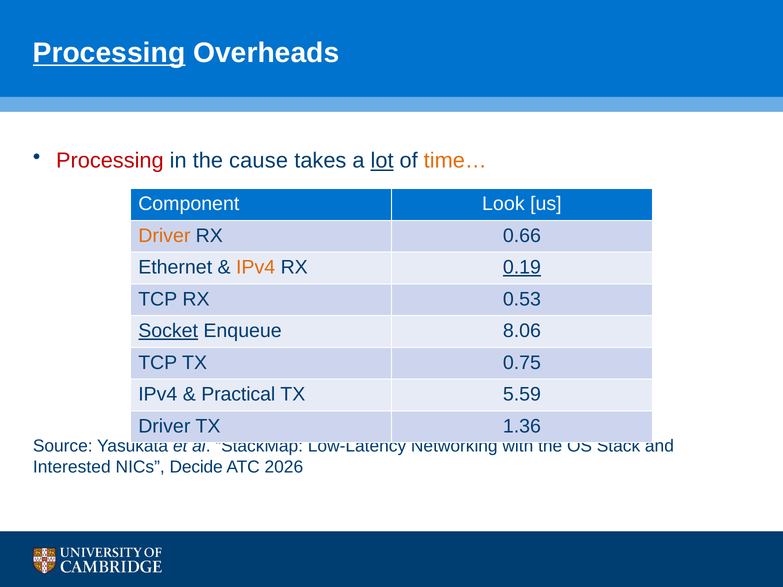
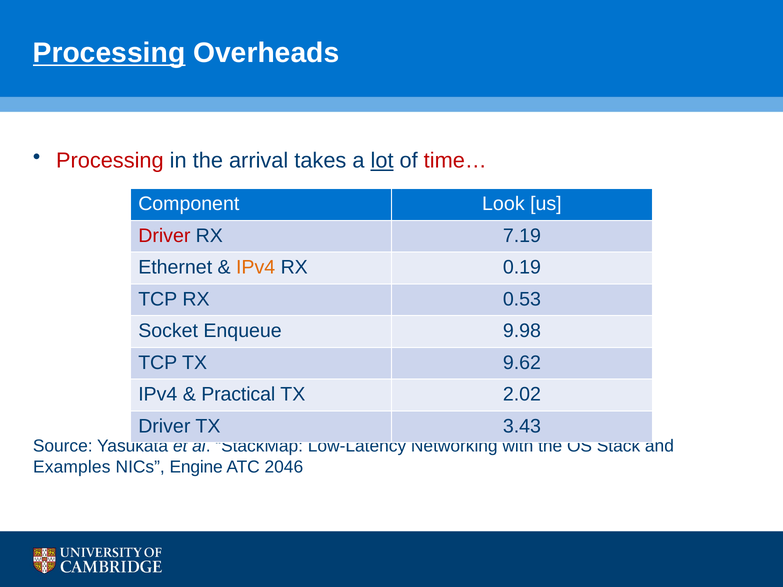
cause: cause -> arrival
time… colour: orange -> red
Driver at (164, 236) colour: orange -> red
0.66: 0.66 -> 7.19
0.19 underline: present -> none
Socket underline: present -> none
8.06: 8.06 -> 9.98
0.75: 0.75 -> 9.62
5.59: 5.59 -> 2.02
1.36: 1.36 -> 3.43
Interested: Interested -> Examples
Decide: Decide -> Engine
2026: 2026 -> 2046
